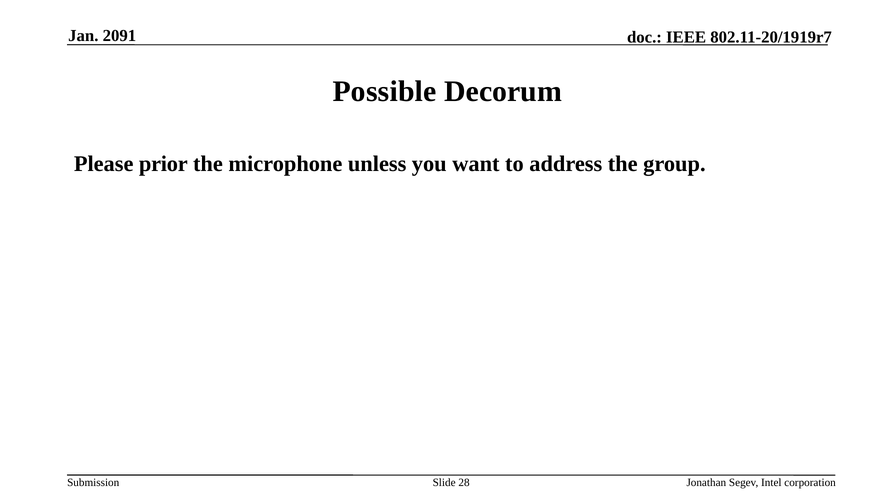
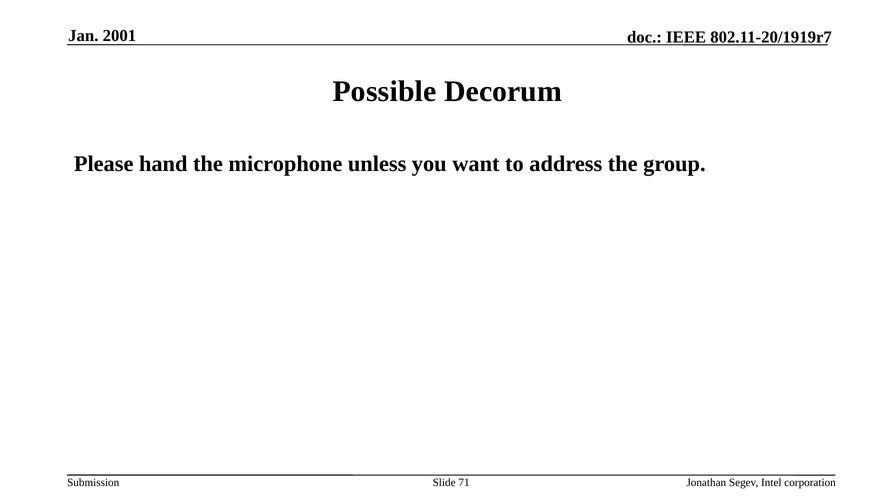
2091: 2091 -> 2001
prior: prior -> hand
28: 28 -> 71
